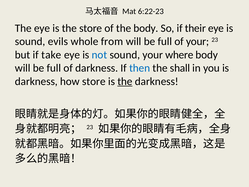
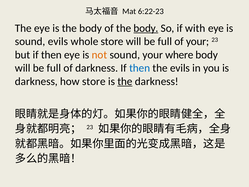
is the store: store -> body
body at (146, 28) underline: none -> present
their: their -> with
whole from: from -> store
but if take: take -> then
not colour: blue -> orange
the shall: shall -> evils
